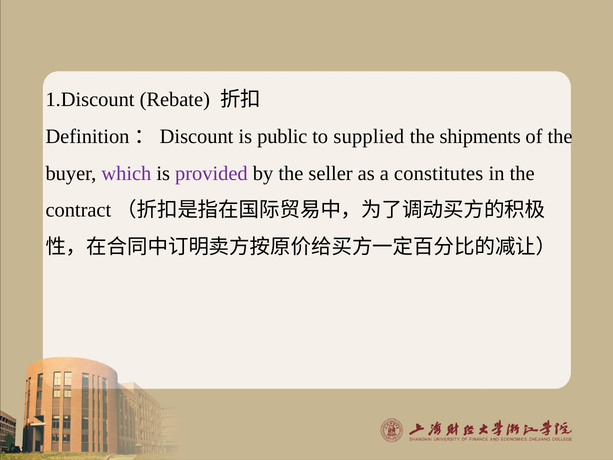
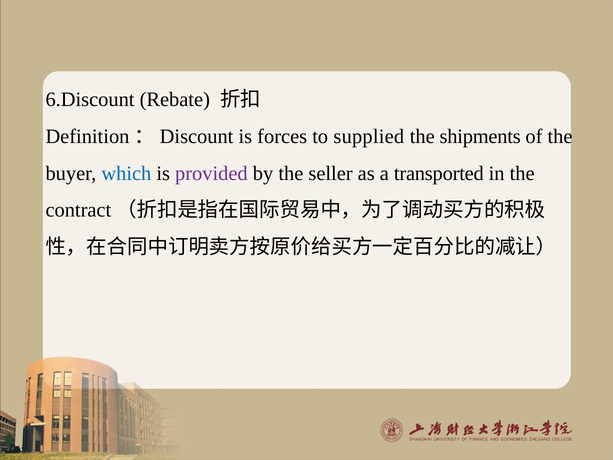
1.Discount: 1.Discount -> 6.Discount
public: public -> forces
which colour: purple -> blue
constitutes: constitutes -> transported
